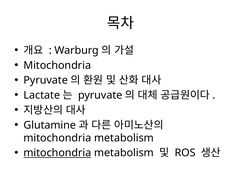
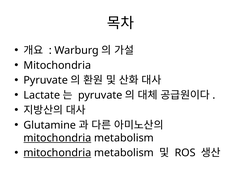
mitochondria at (57, 138) underline: none -> present
